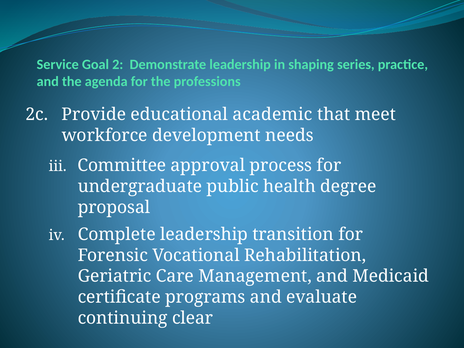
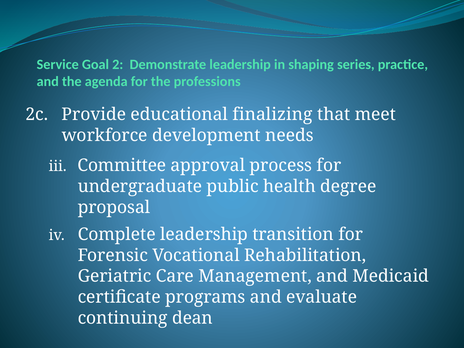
academic: academic -> finalizing
clear: clear -> dean
